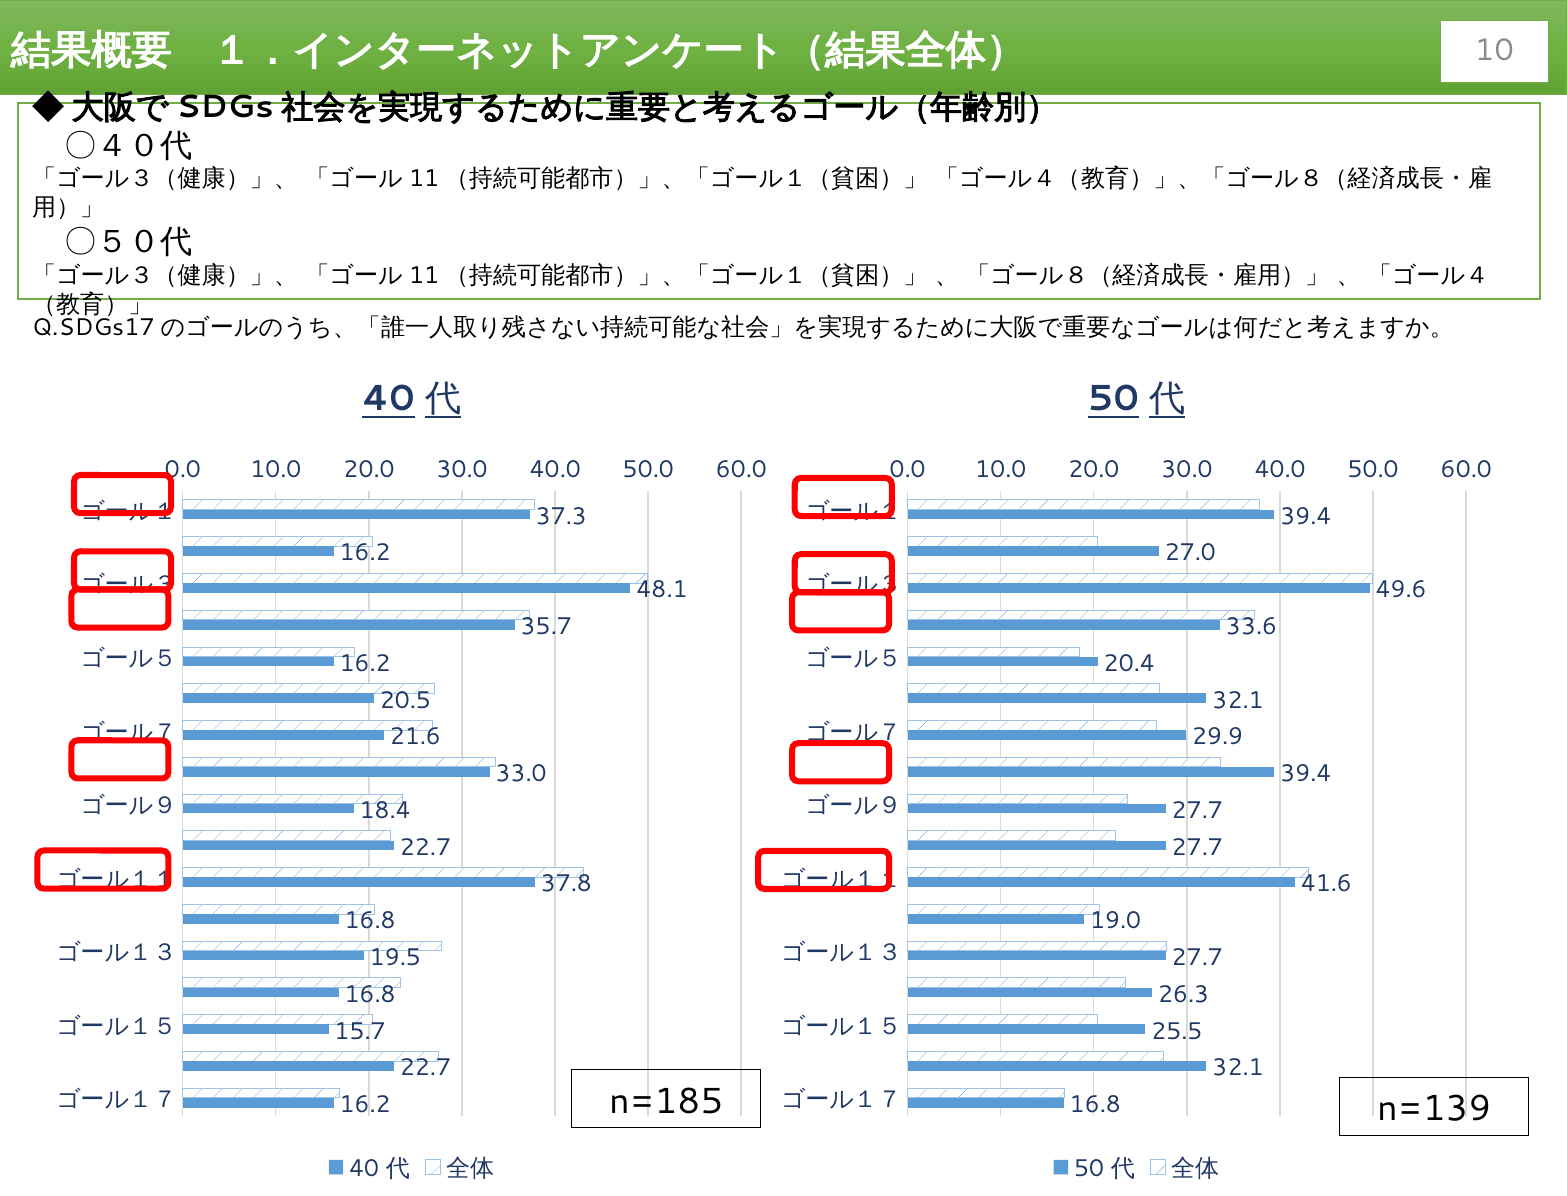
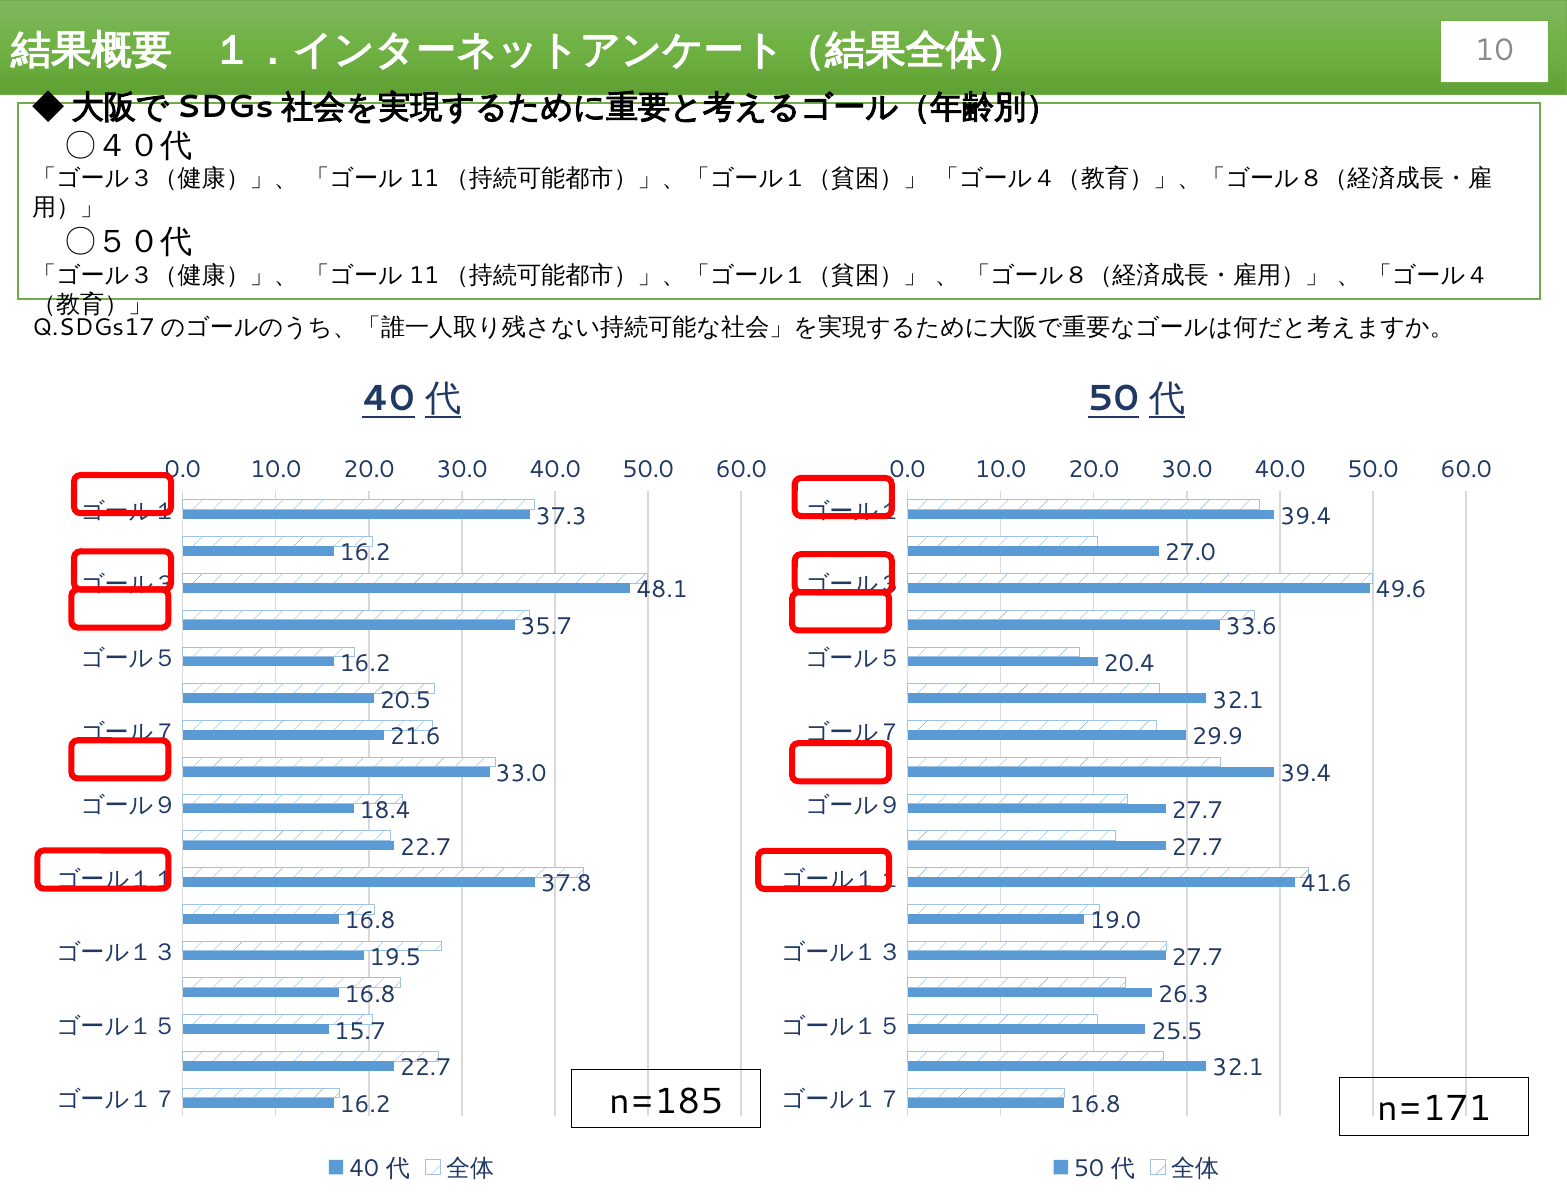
n=139: n=139 -> n=171
